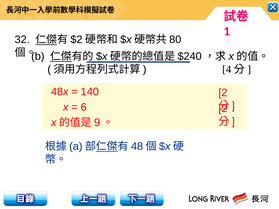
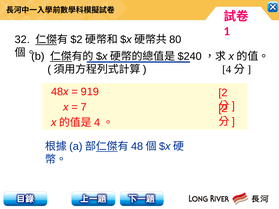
140: 140 -> 919
6: 6 -> 7
9 at (97, 123): 9 -> 4
